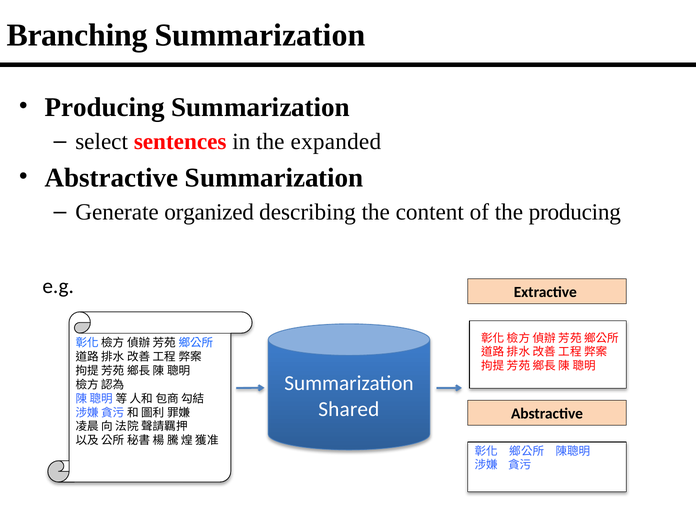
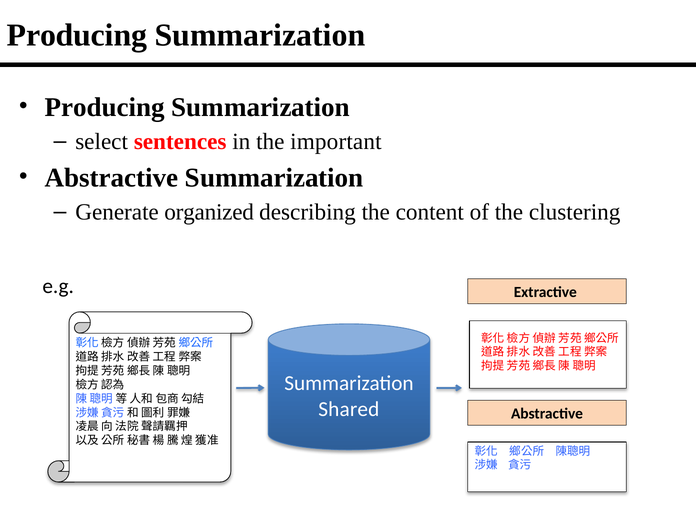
Branching at (77, 35): Branching -> Producing
expanded: expanded -> important
the producing: producing -> clustering
